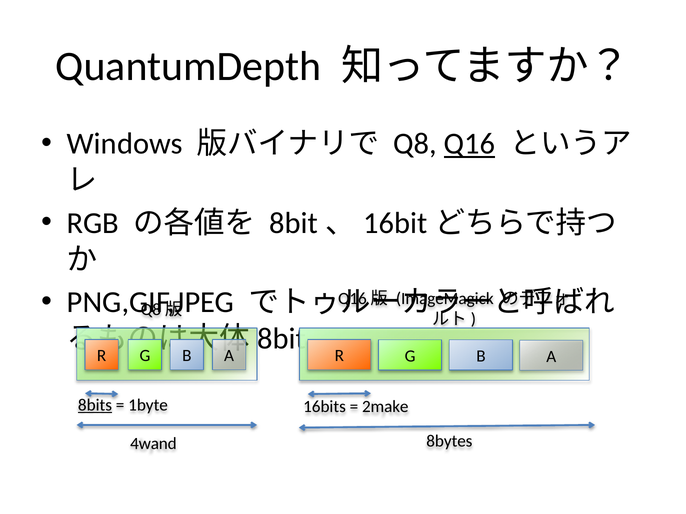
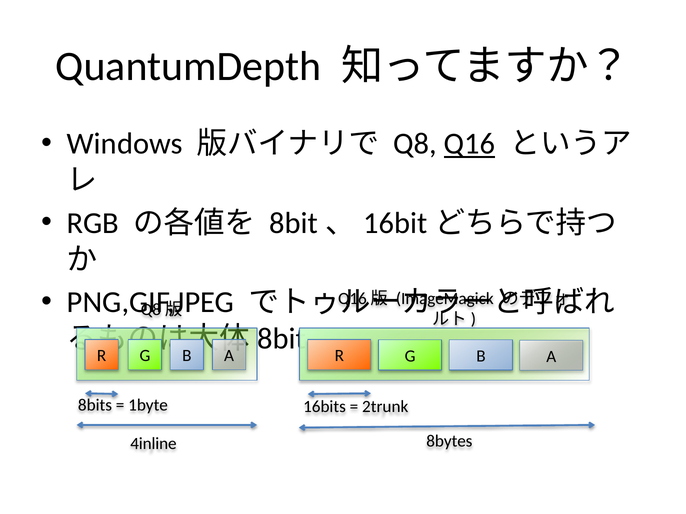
8bits underline: present -> none
2make: 2make -> 2trunk
4wand: 4wand -> 4inline
